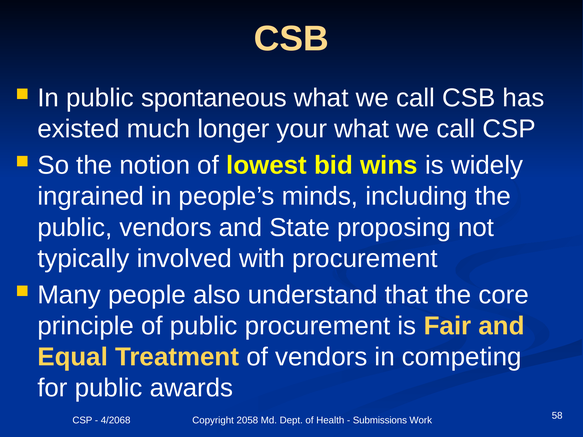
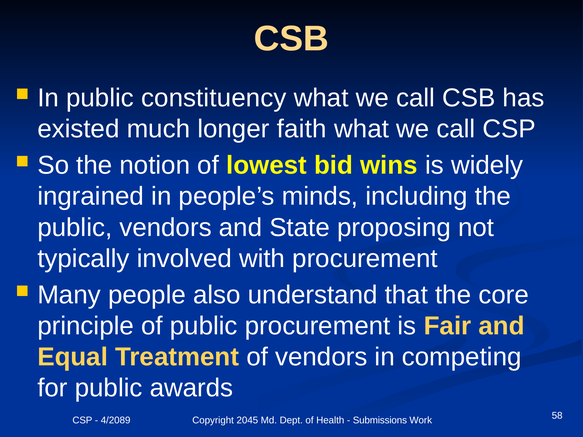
spontaneous: spontaneous -> constituency
your: your -> faith
4/2068: 4/2068 -> 4/2089
2058: 2058 -> 2045
